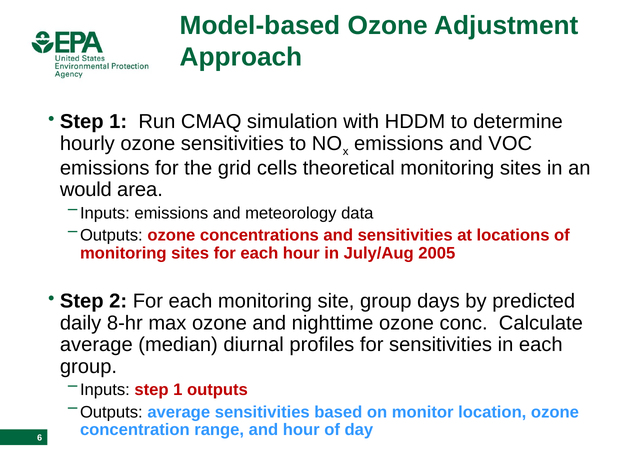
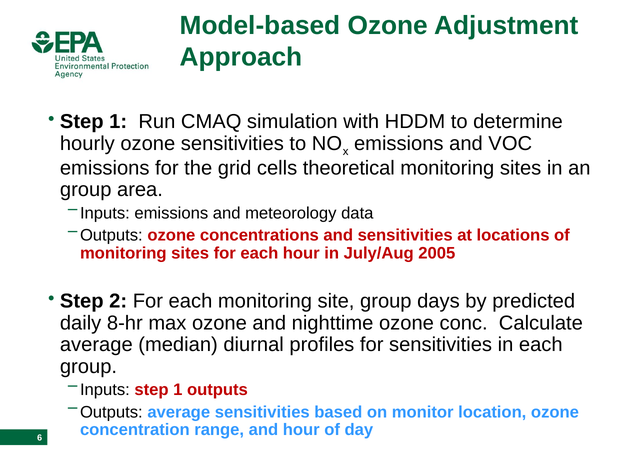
would at (86, 190): would -> group
